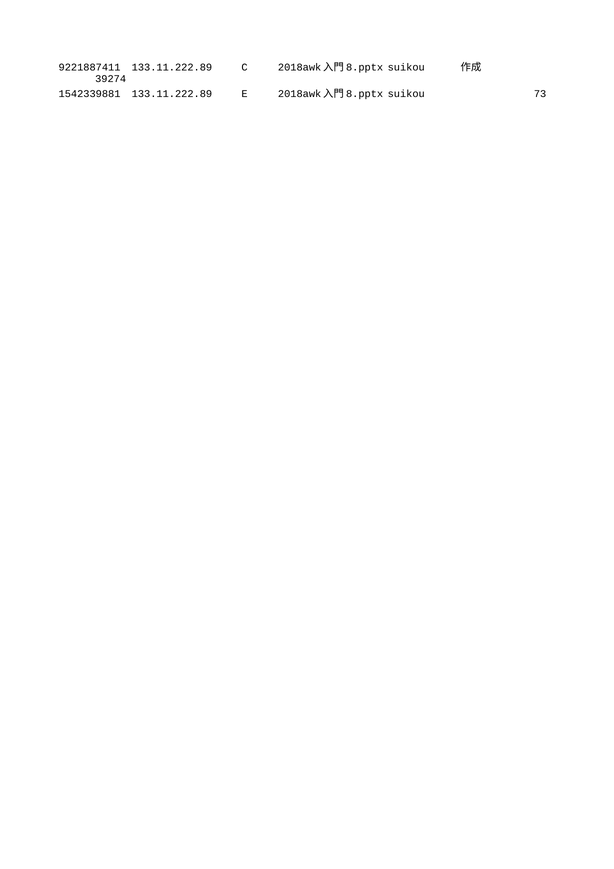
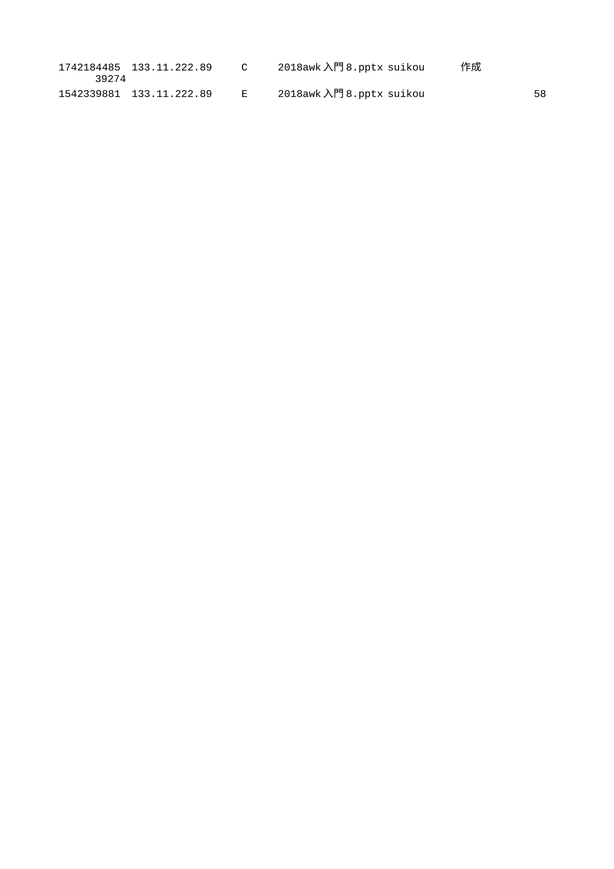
9221887411: 9221887411 -> 1742184485
73: 73 -> 58
